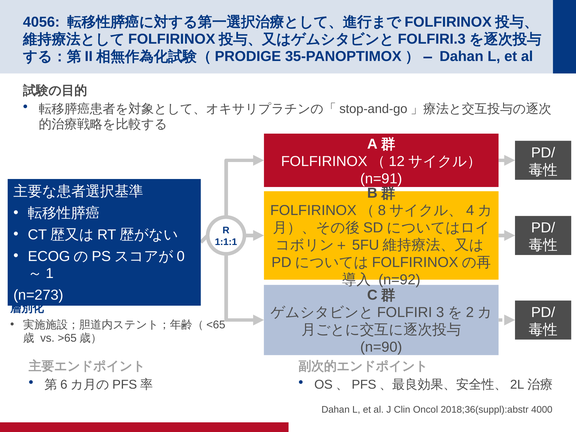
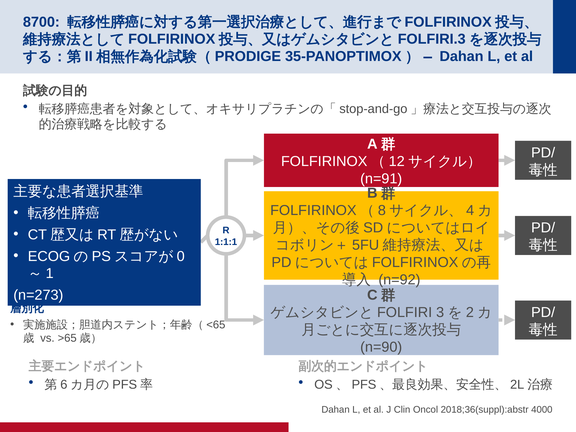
4056: 4056 -> 8700
